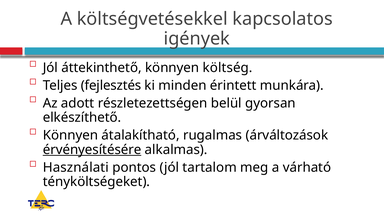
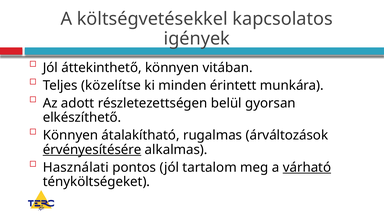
költség: költség -> vitában
fejlesztés: fejlesztés -> közelítse
várható underline: none -> present
